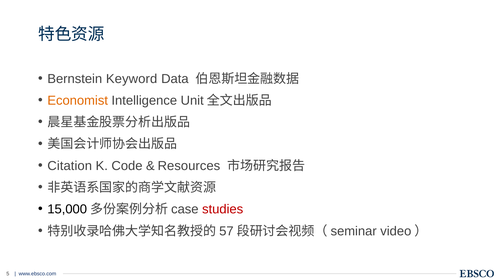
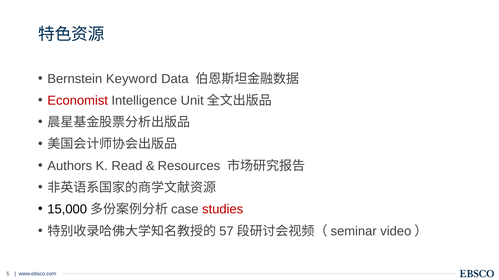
Economist colour: orange -> red
Citation: Citation -> Authors
Code: Code -> Read
